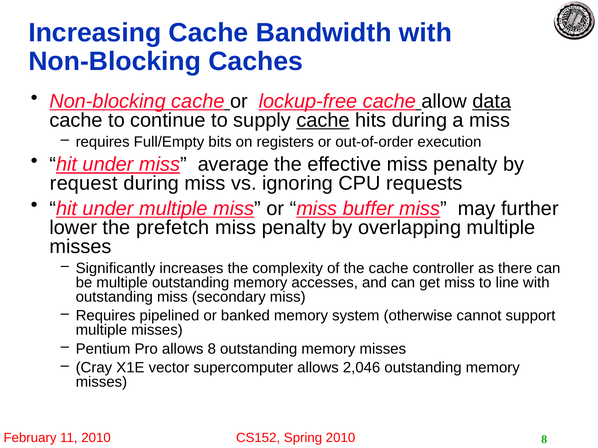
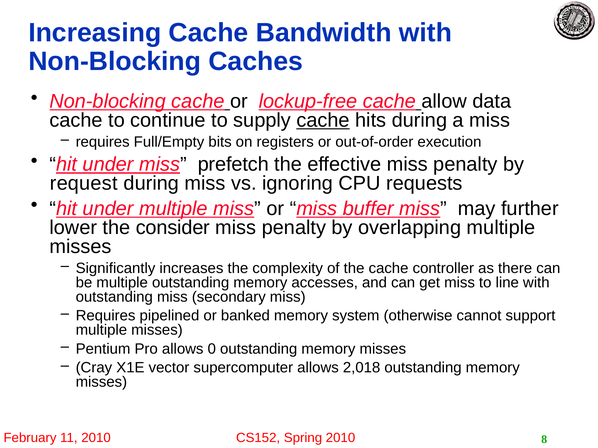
data underline: present -> none
average: average -> prefetch
prefetch: prefetch -> consider
allows 8: 8 -> 0
2,046: 2,046 -> 2,018
